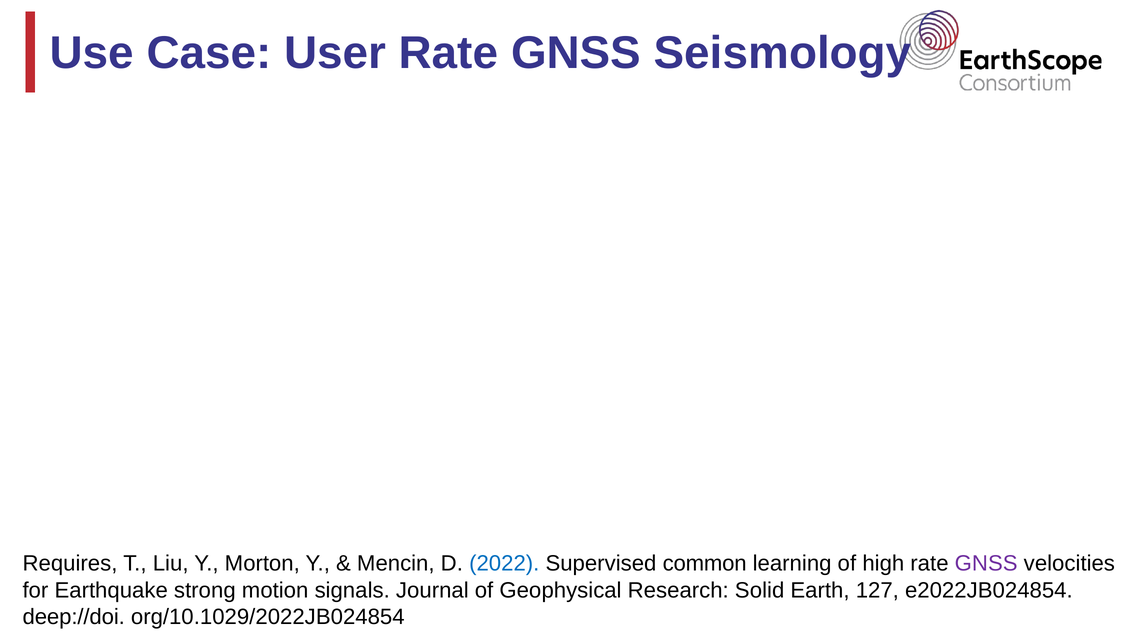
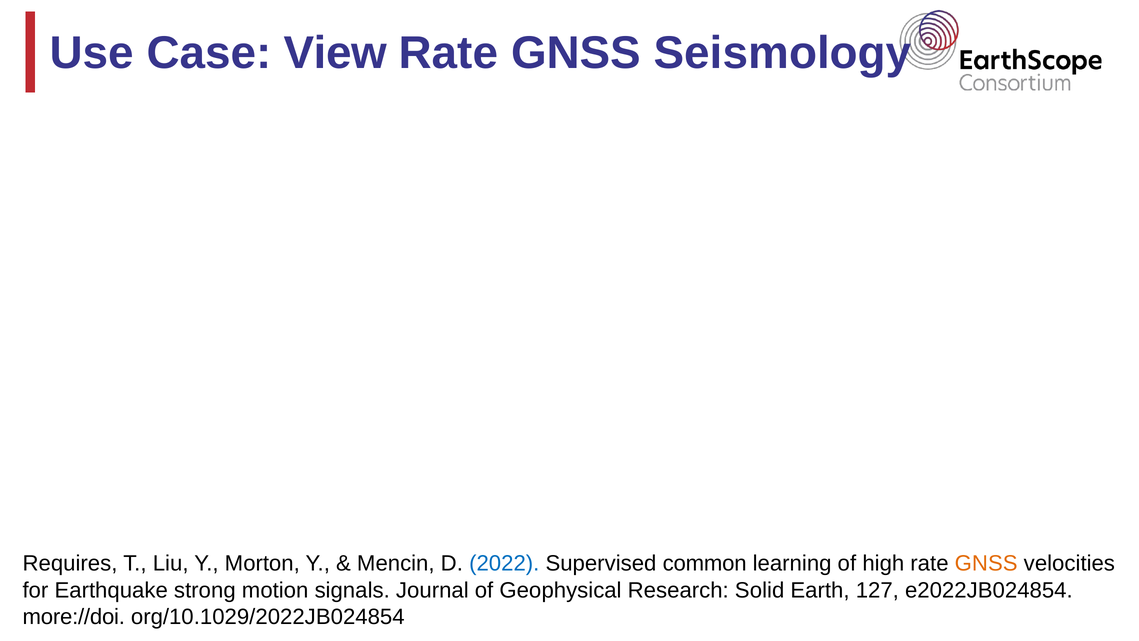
User: User -> View
GNSS at (986, 563) colour: purple -> orange
deep://doi: deep://doi -> more://doi
